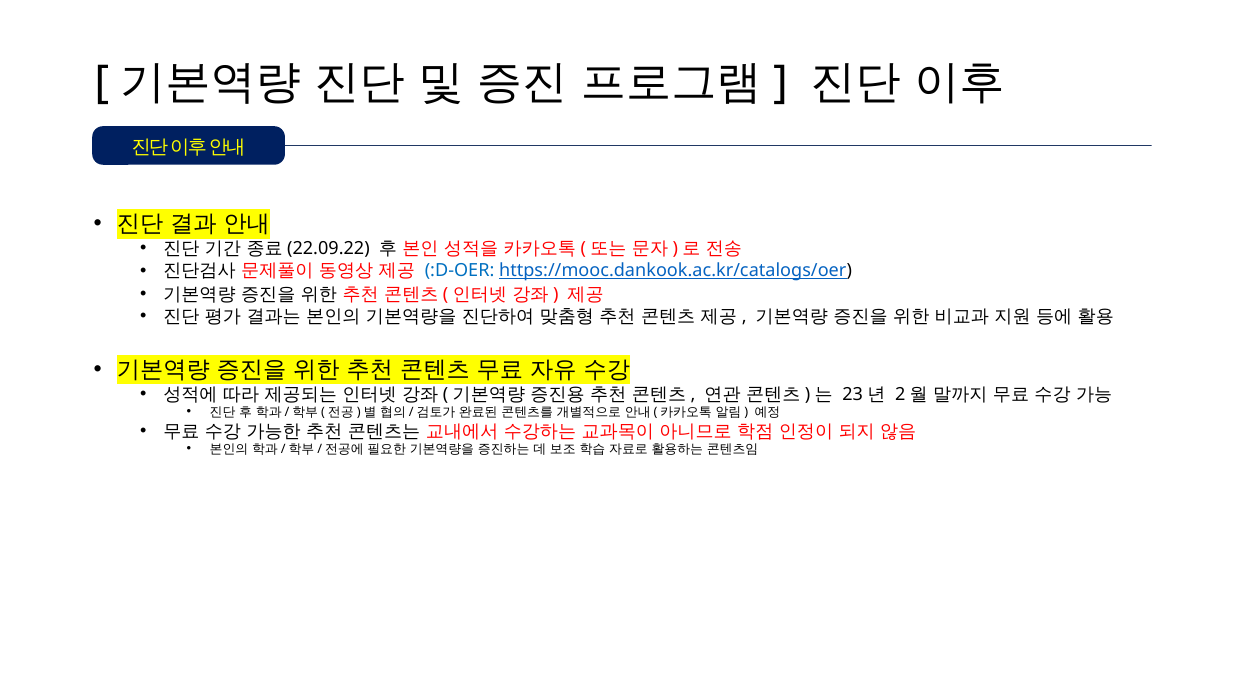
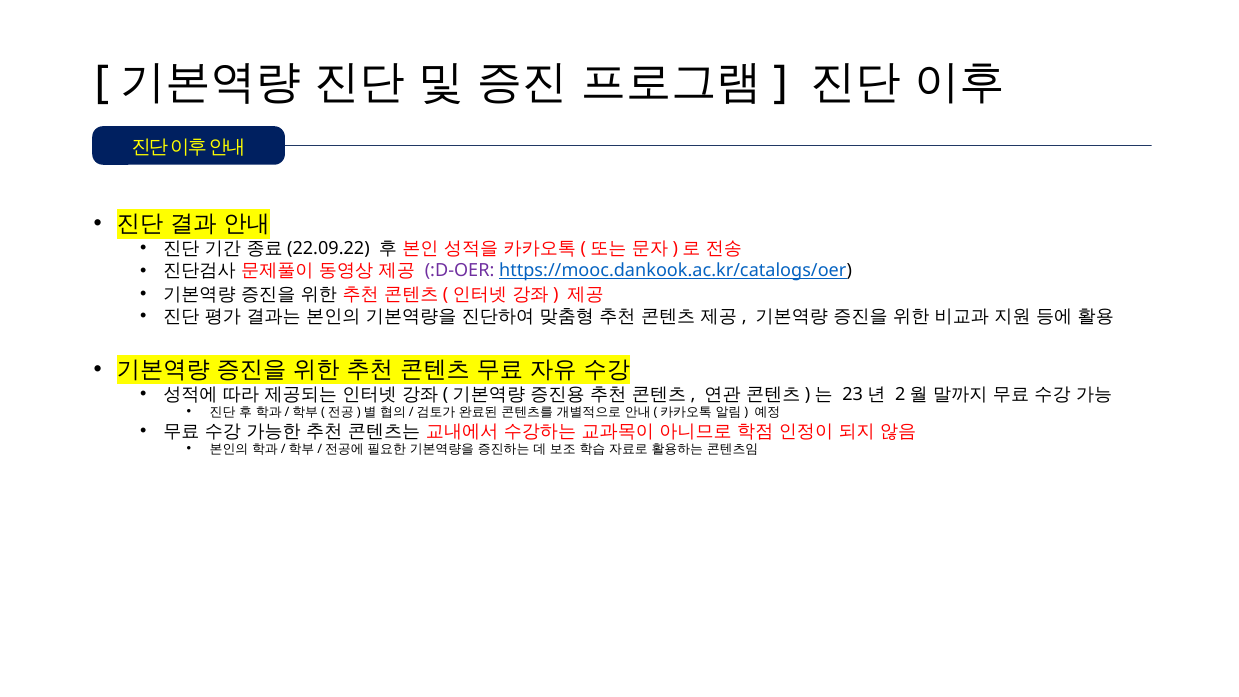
:D-OER colour: blue -> purple
